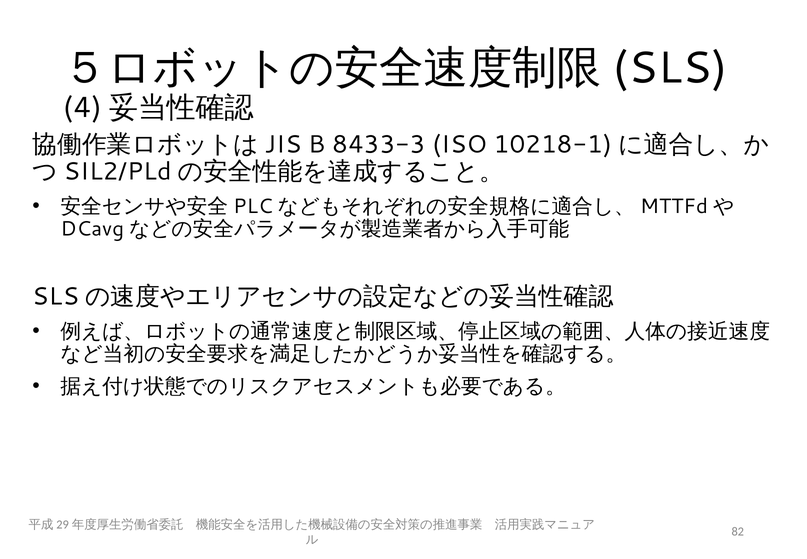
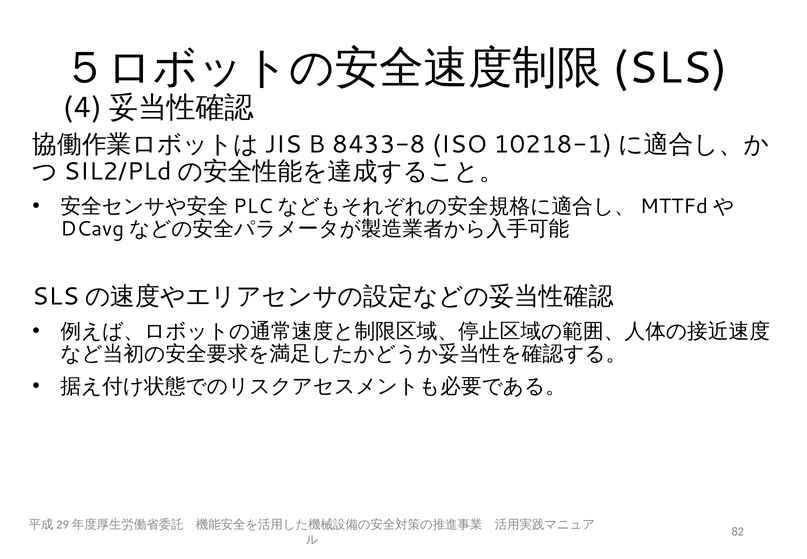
8433-3: 8433-3 -> 8433-8
